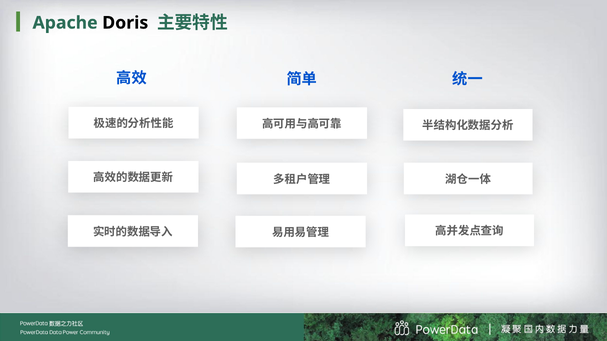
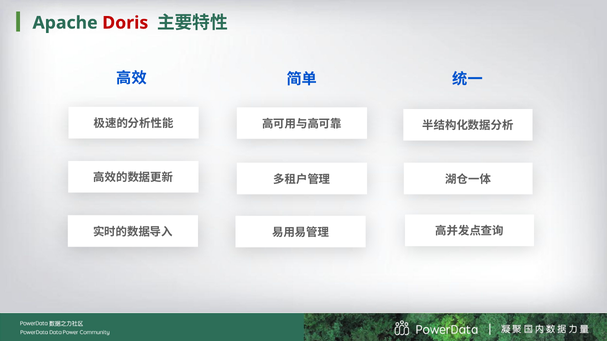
Doris colour: black -> red
